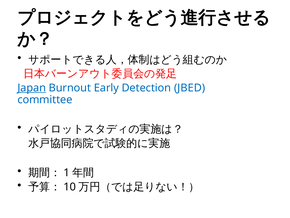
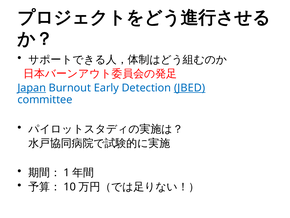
JBED underline: none -> present
